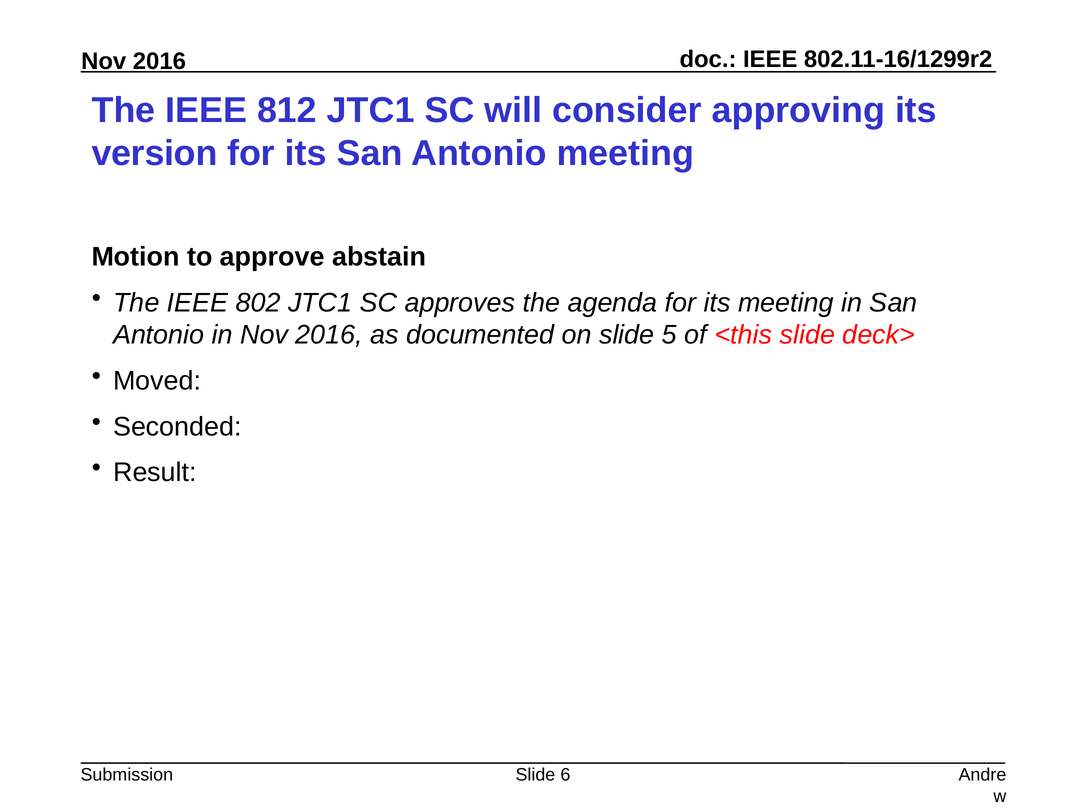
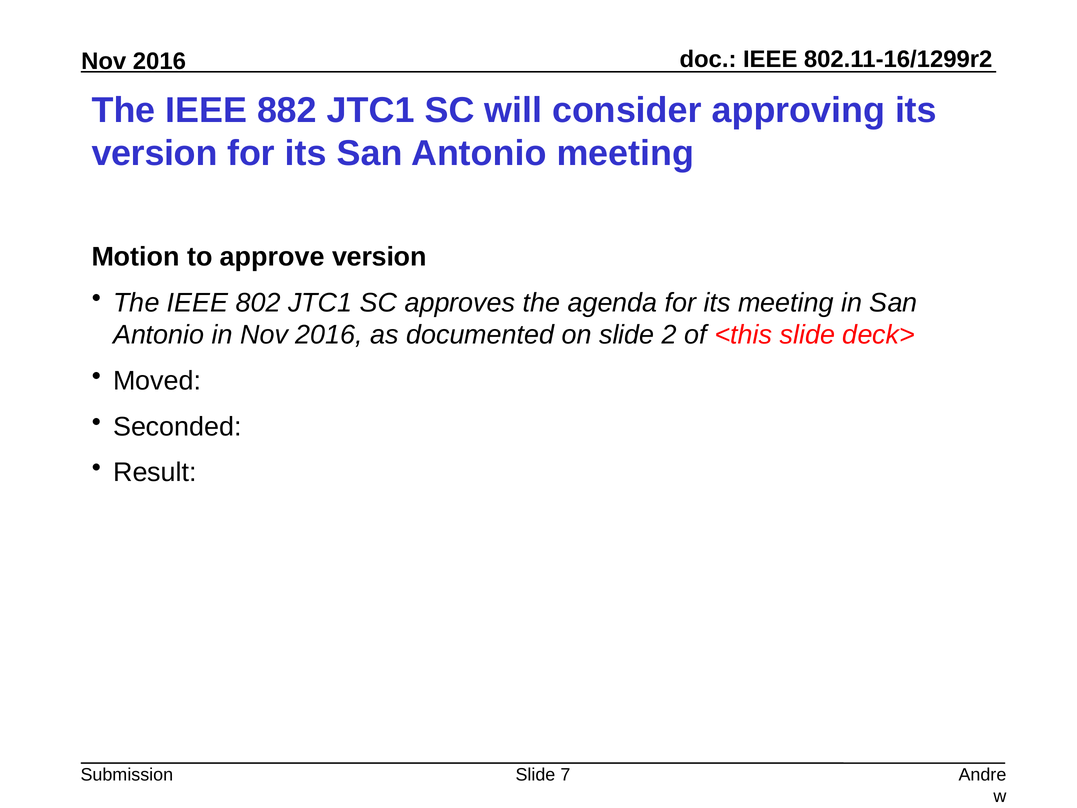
812: 812 -> 882
approve abstain: abstain -> version
5: 5 -> 2
6: 6 -> 7
